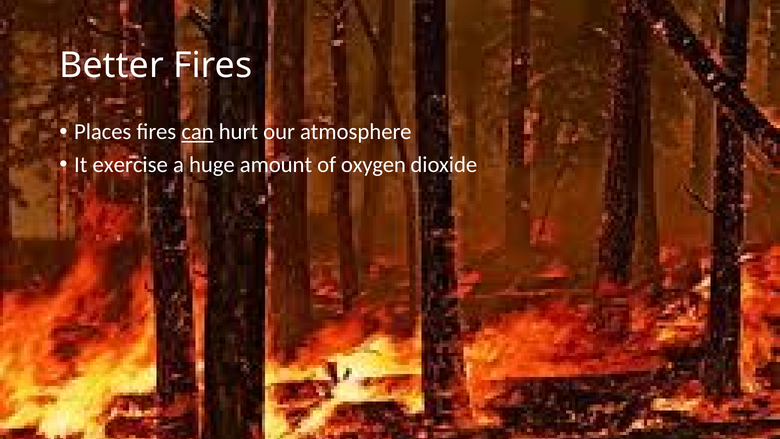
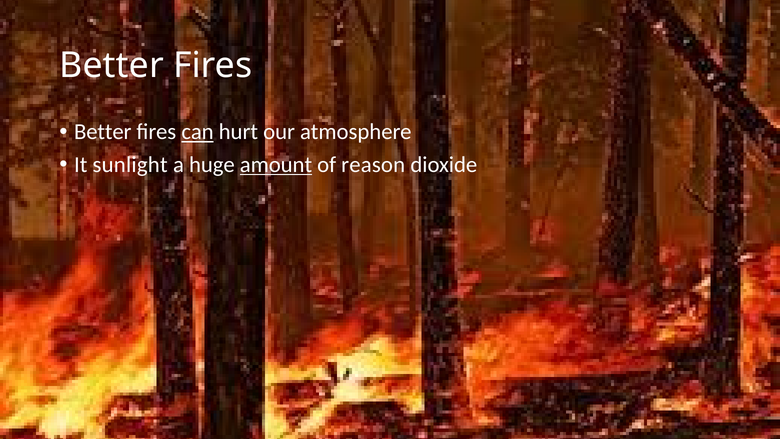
Places at (103, 132): Places -> Better
exercise: exercise -> sunlight
amount underline: none -> present
oxygen: oxygen -> reason
